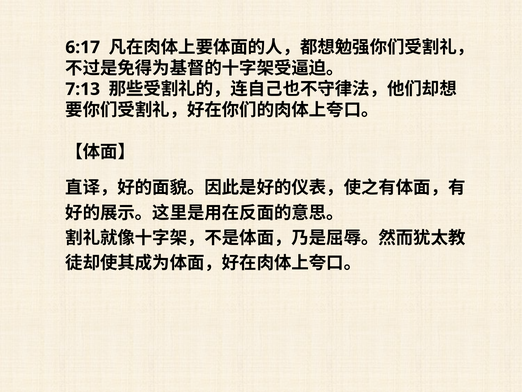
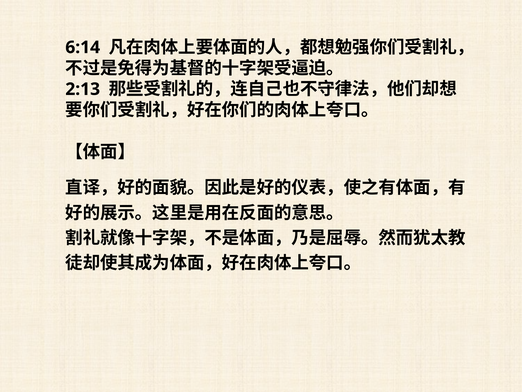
6:17: 6:17 -> 6:14
7:13: 7:13 -> 2:13
